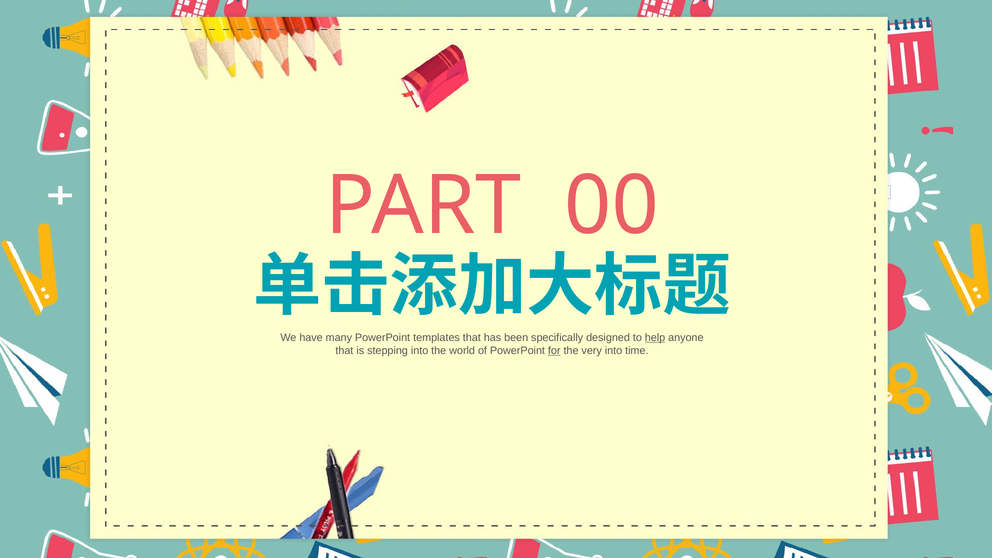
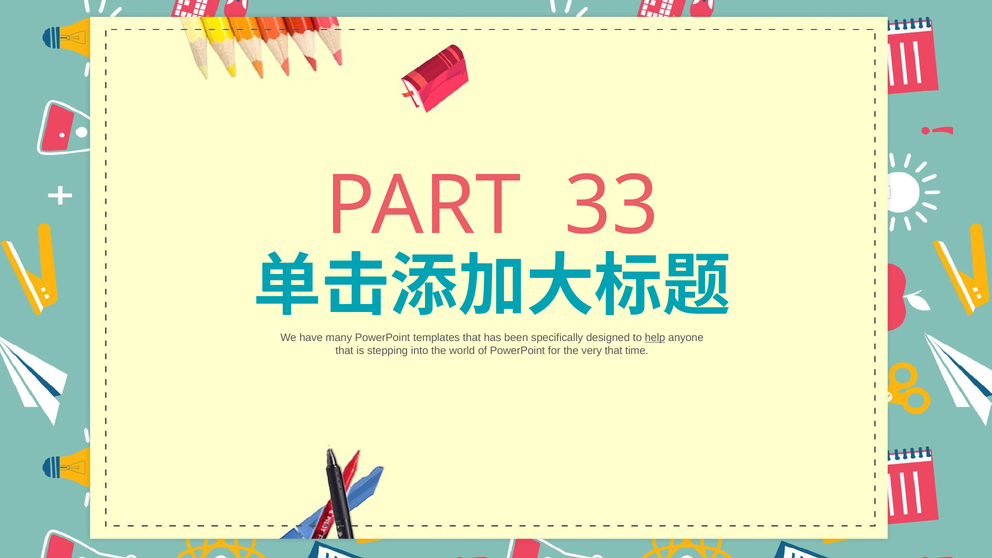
00: 00 -> 33
for underline: present -> none
very into: into -> that
